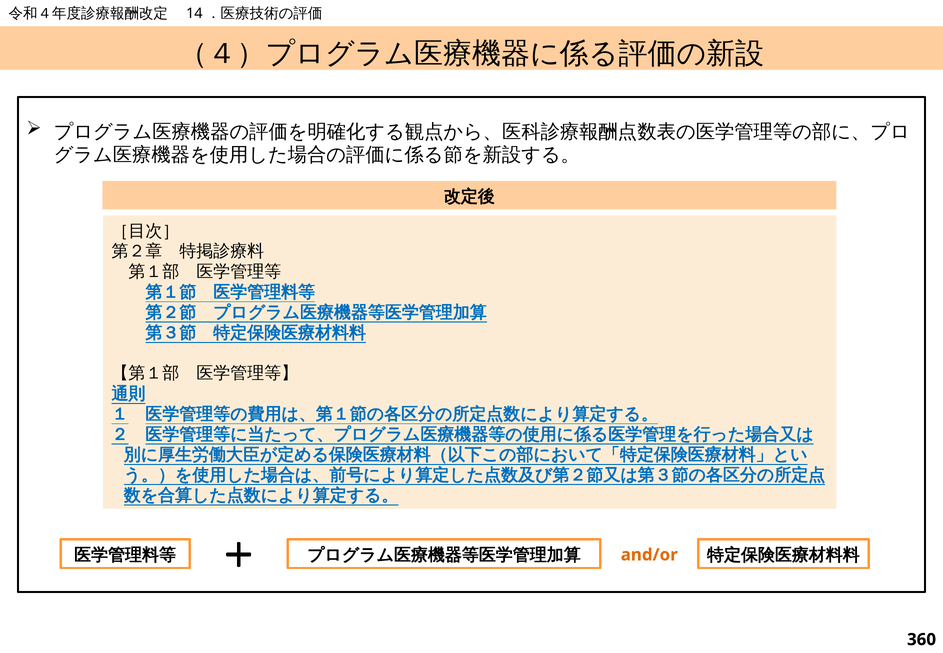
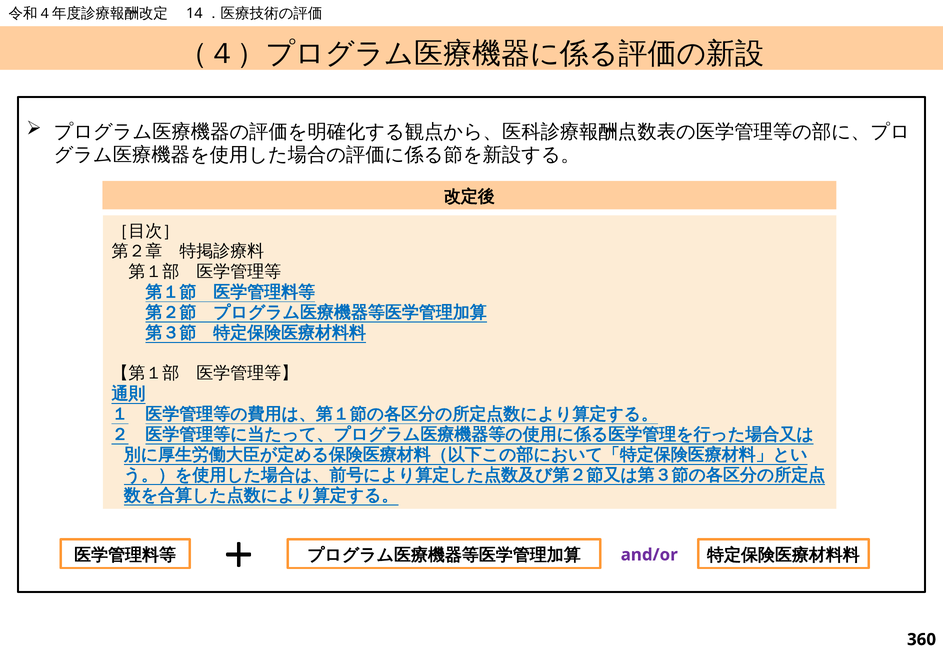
and/or colour: orange -> purple
